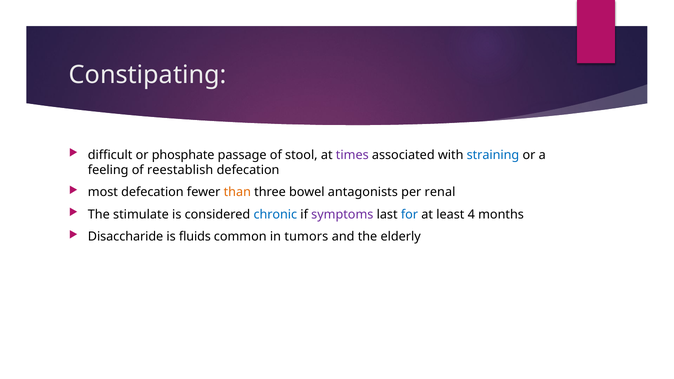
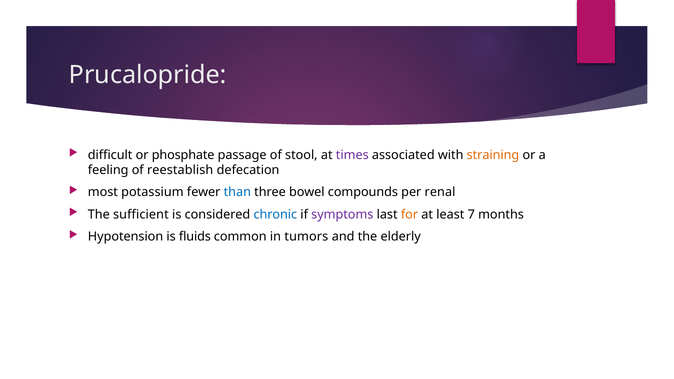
Constipating: Constipating -> Prucalopride
straining colour: blue -> orange
most defecation: defecation -> potassium
than colour: orange -> blue
antagonists: antagonists -> compounds
stimulate: stimulate -> sufficient
for colour: blue -> orange
4: 4 -> 7
Disaccharide: Disaccharide -> Hypotension
